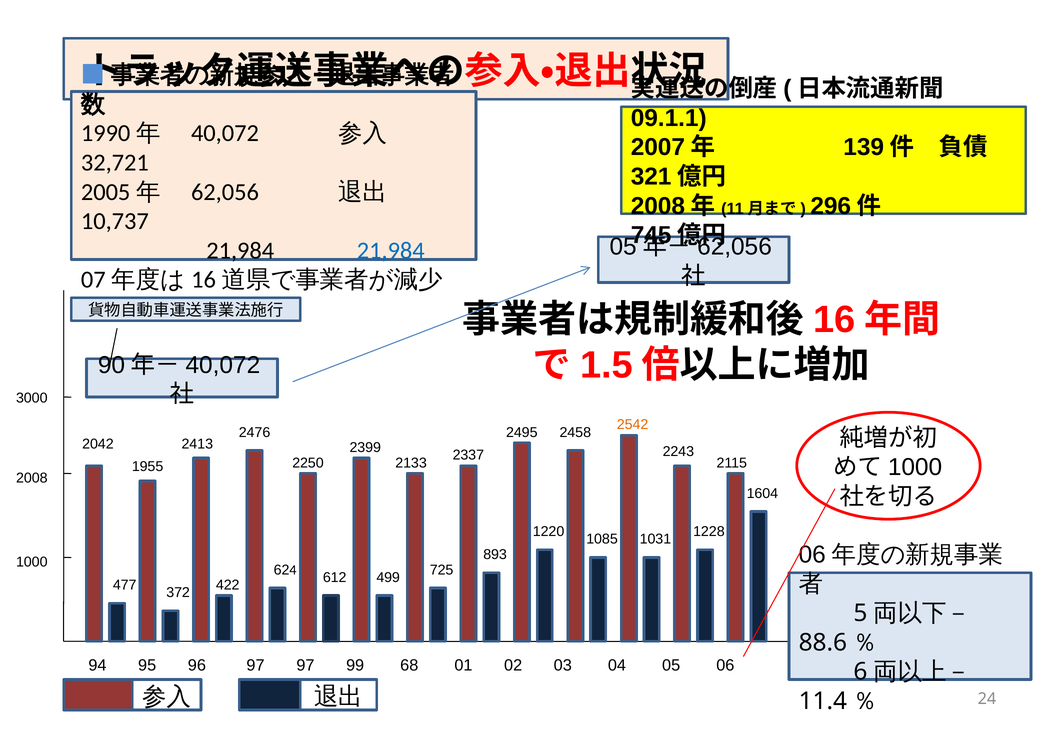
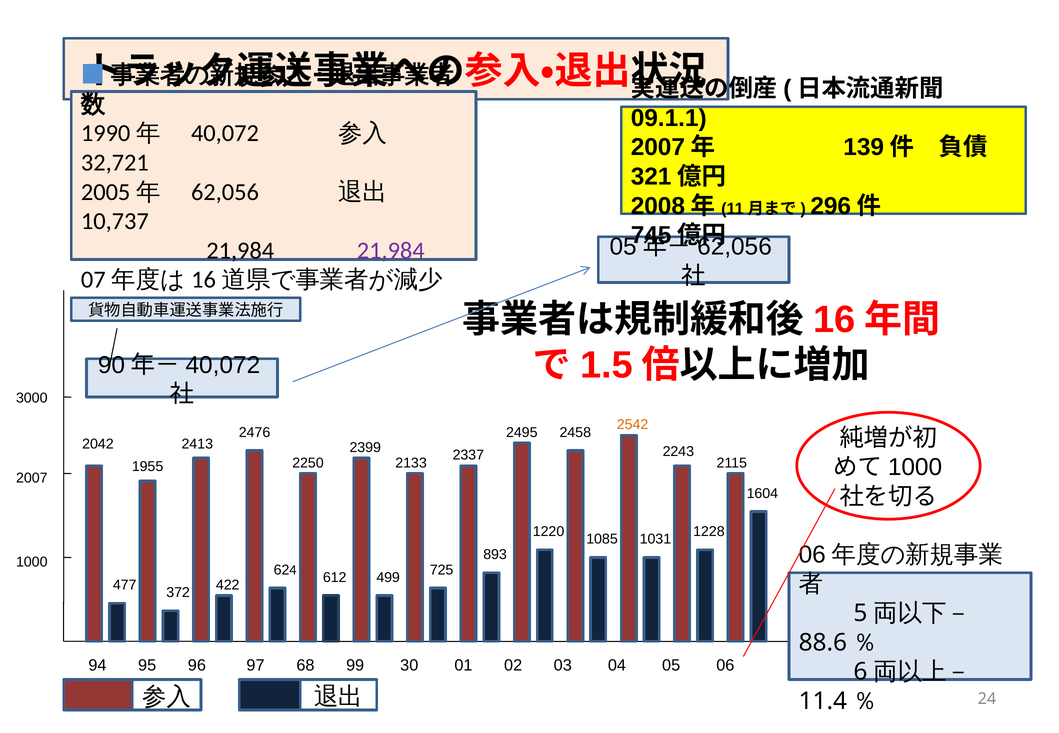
21,984 at (391, 251) colour: blue -> purple
2008: 2008 -> 2007
97 97: 97 -> 68
68: 68 -> 30
